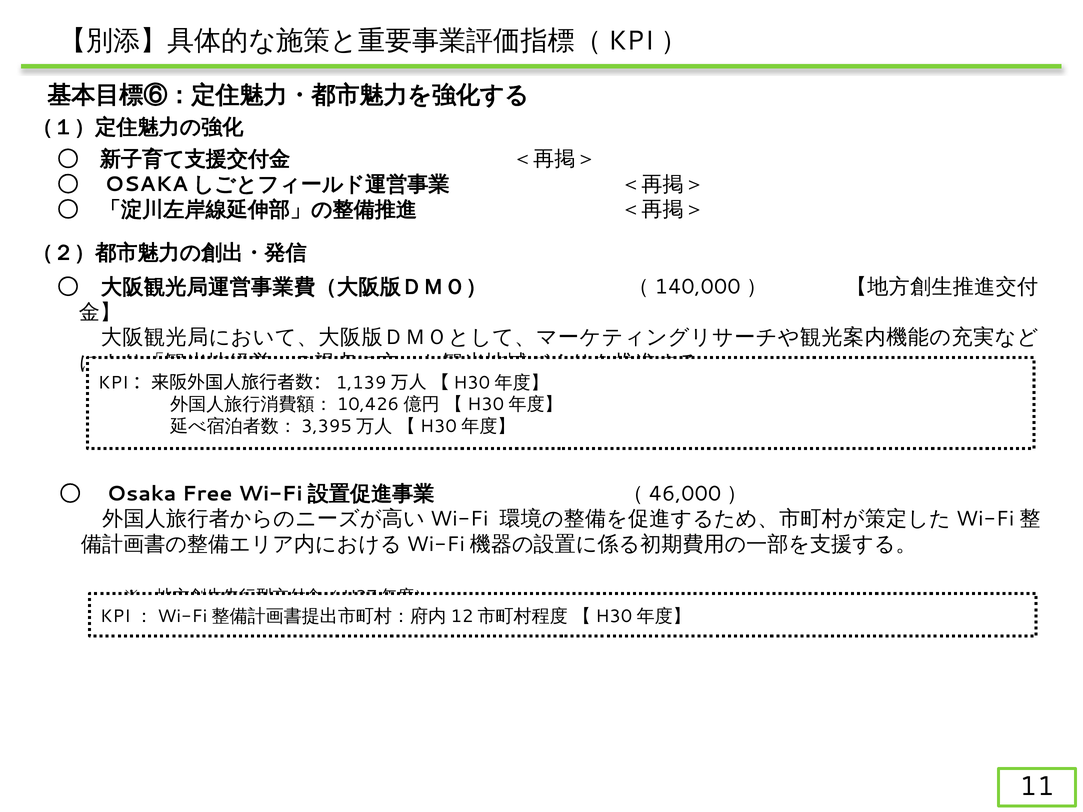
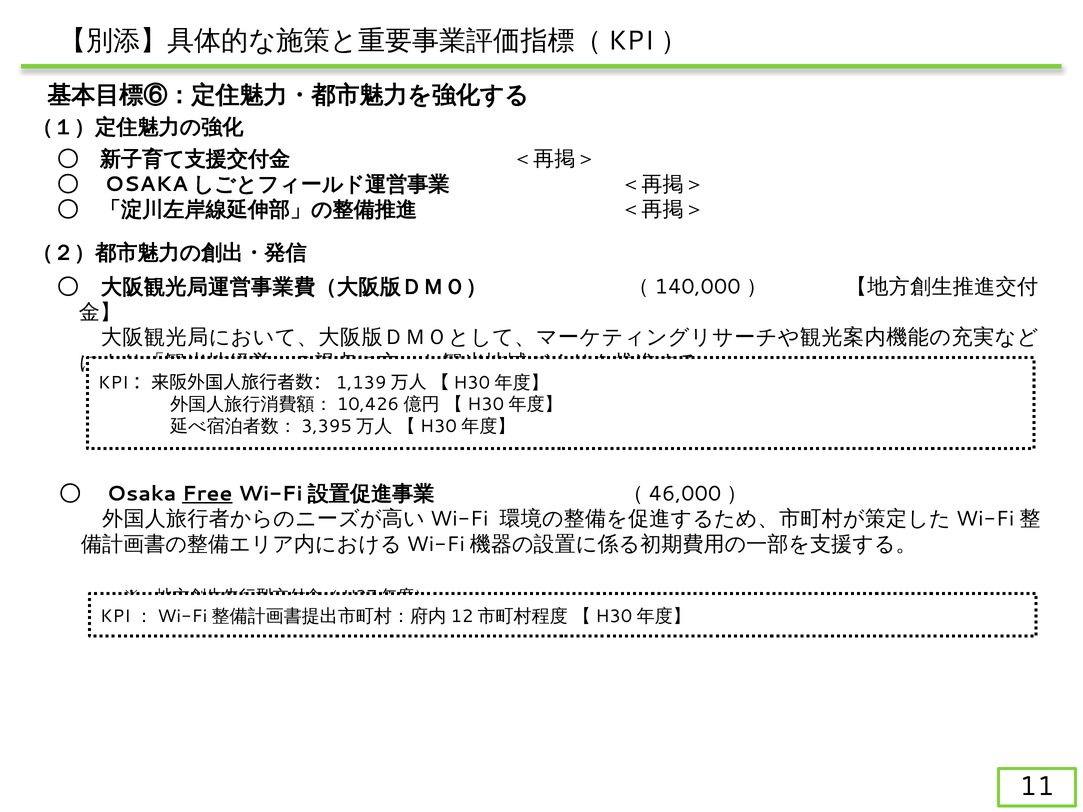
Free underline: none -> present
